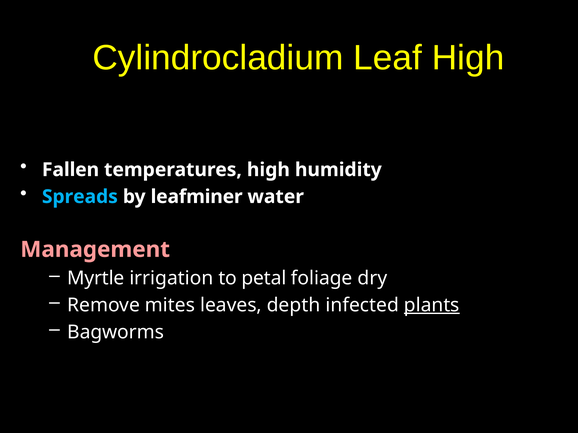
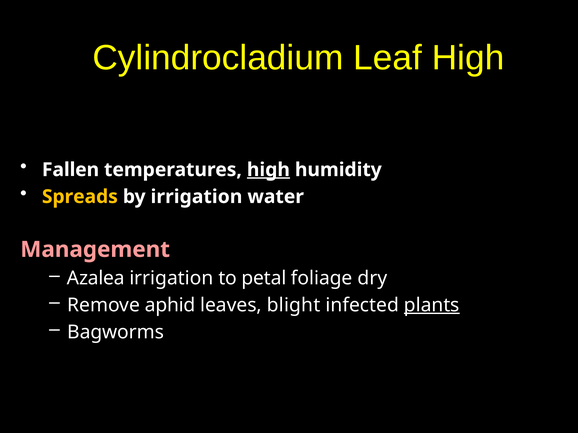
high at (268, 170) underline: none -> present
Spreads colour: light blue -> yellow
by leafminer: leafminer -> irrigation
Myrtle: Myrtle -> Azalea
mites: mites -> aphid
depth: depth -> blight
